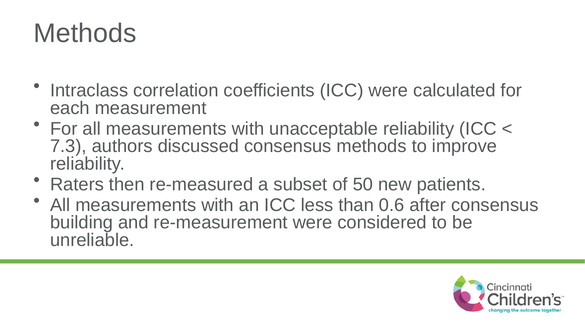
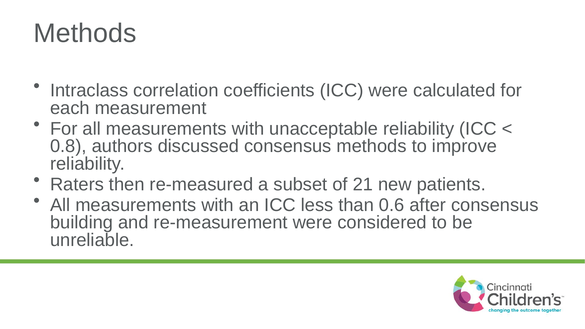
7.3: 7.3 -> 0.8
50: 50 -> 21
